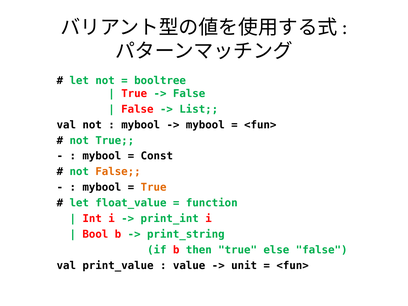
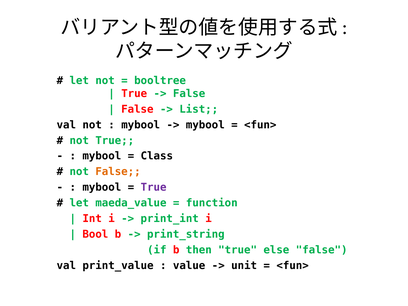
Const: Const -> Class
True at (154, 187) colour: orange -> purple
float_value: float_value -> maeda_value
